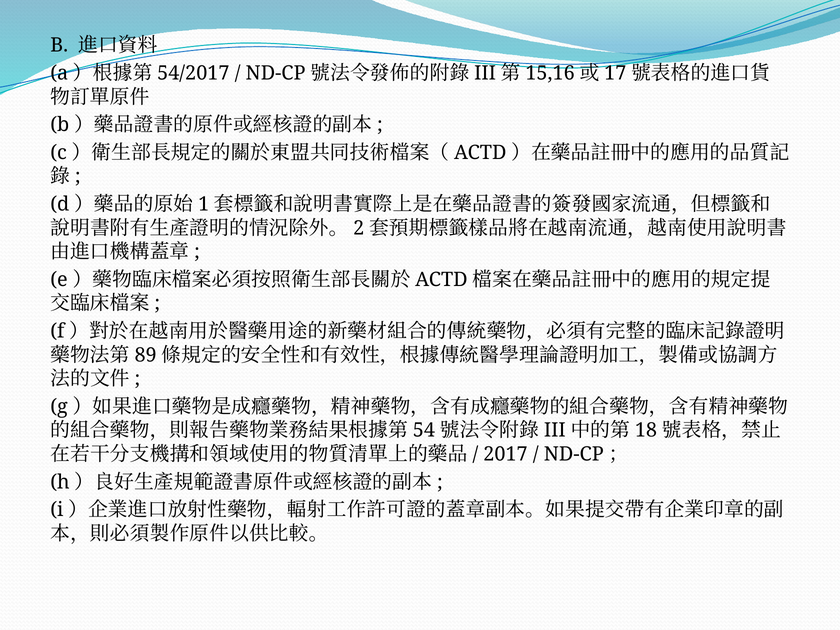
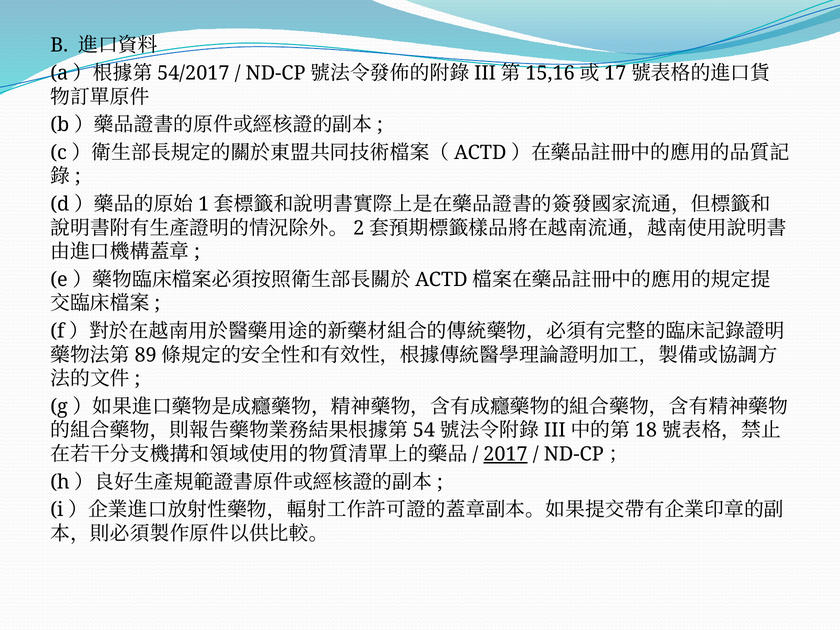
2017 underline: none -> present
